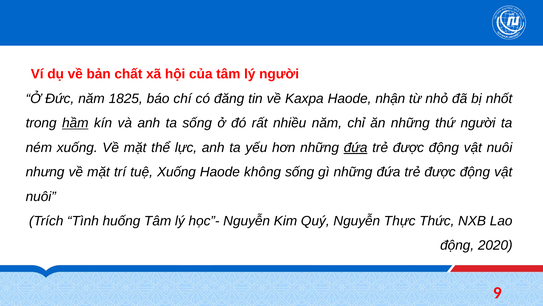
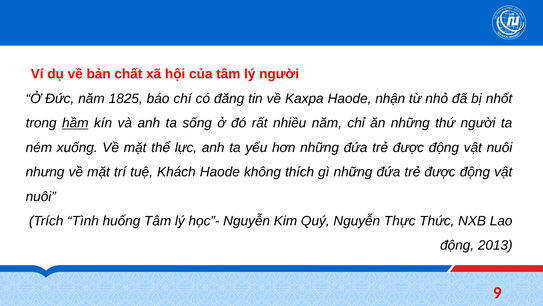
đứa at (356, 147) underline: present -> none
tuệ Xuống: Xuống -> Khách
không sống: sống -> thích
2020: 2020 -> 2013
